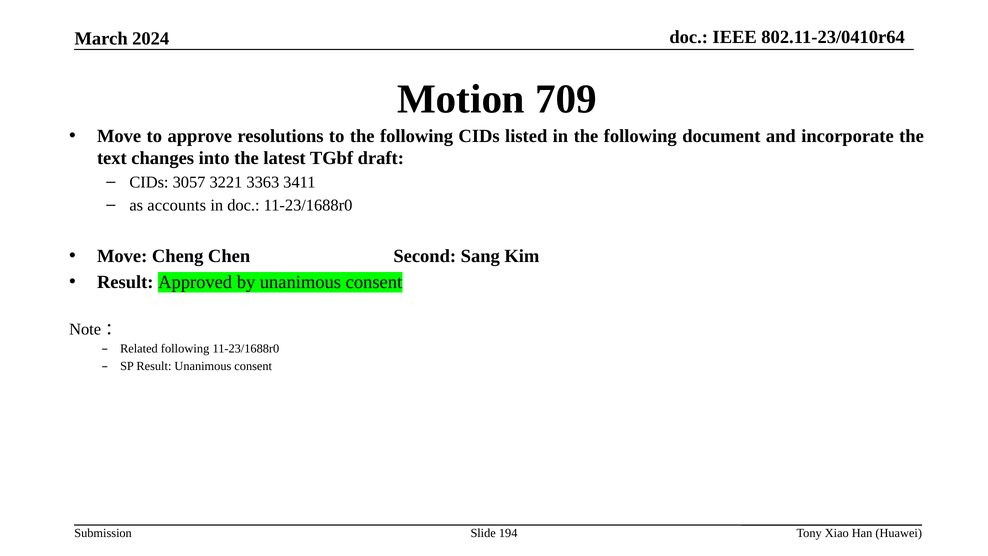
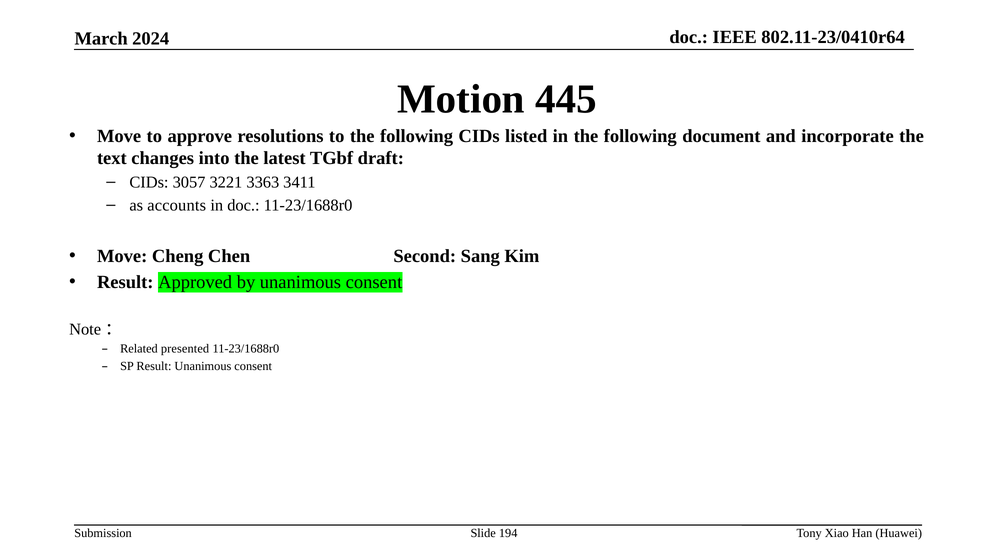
709: 709 -> 445
Related following: following -> presented
